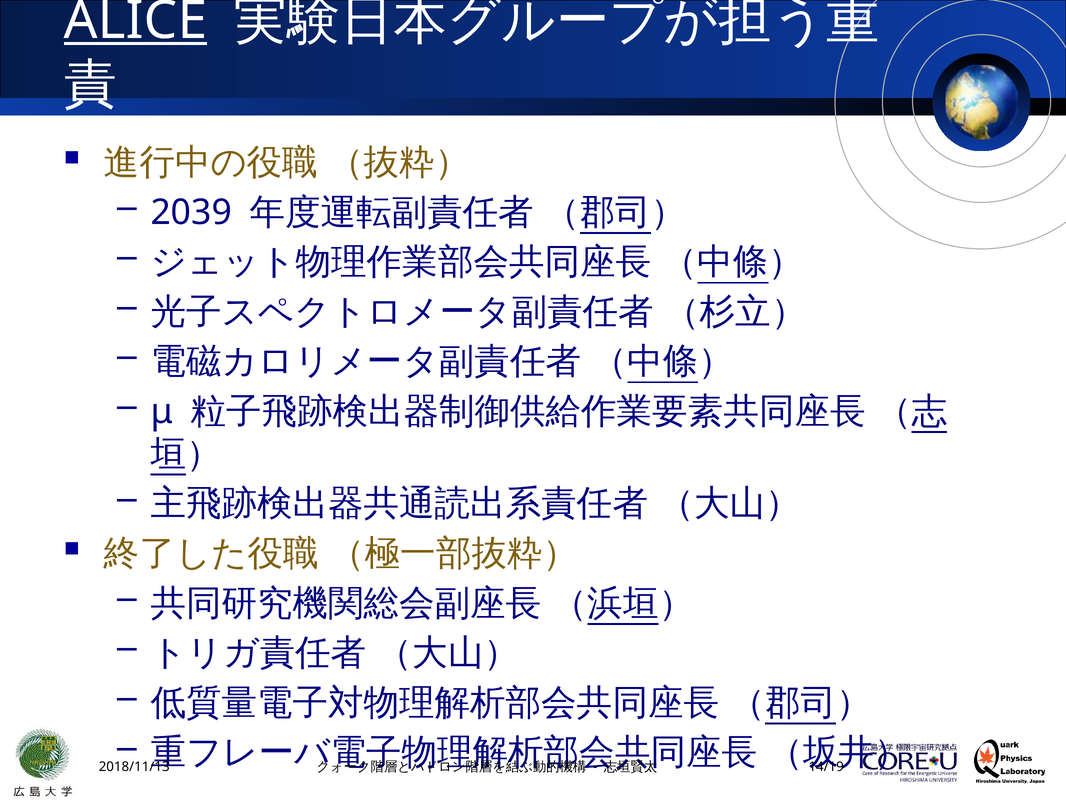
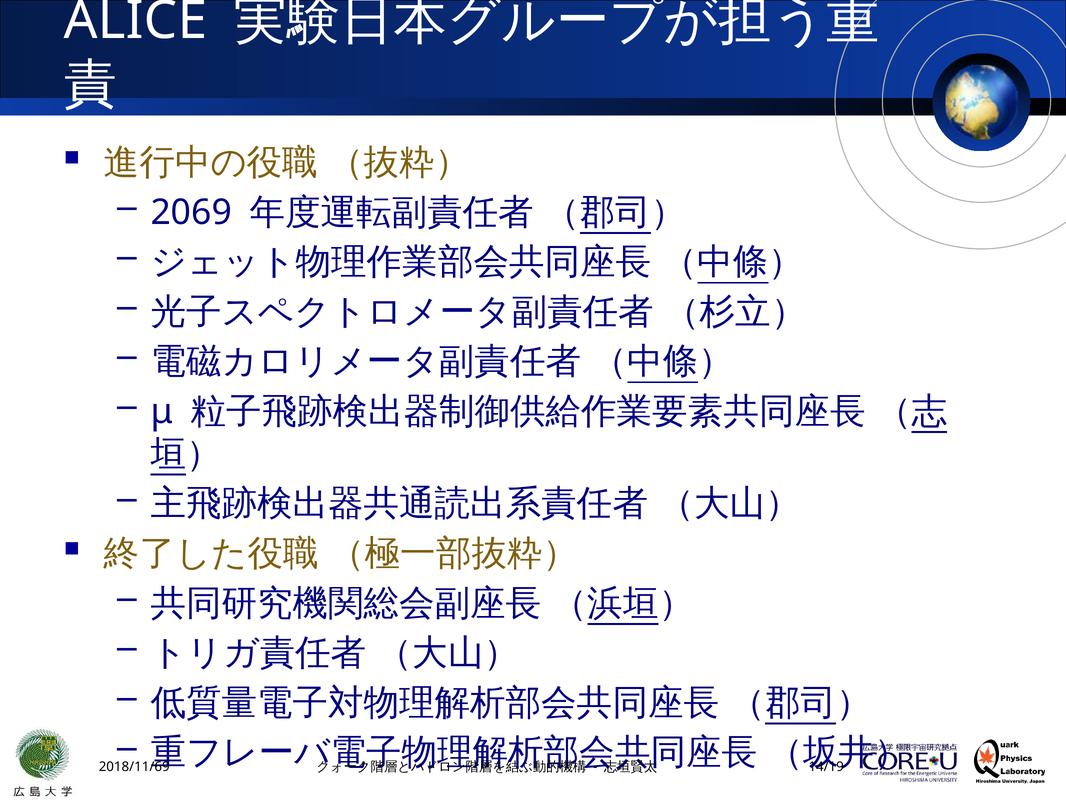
ALICE underline: present -> none
2039: 2039 -> 2069
2018/11/13: 2018/11/13 -> 2018/11/69
